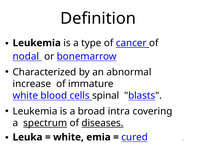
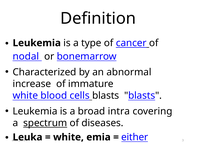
cells spinal: spinal -> blasts
diseases underline: present -> none
cured: cured -> either
